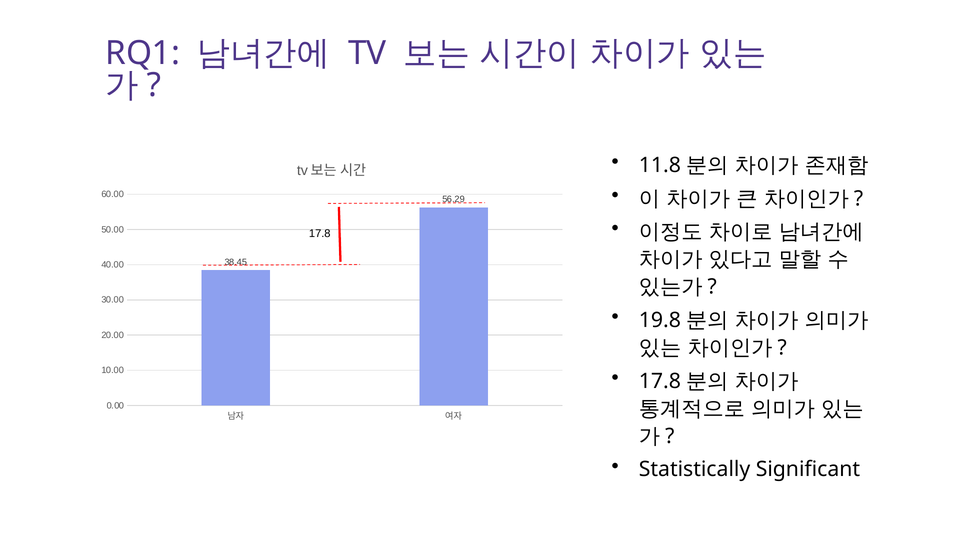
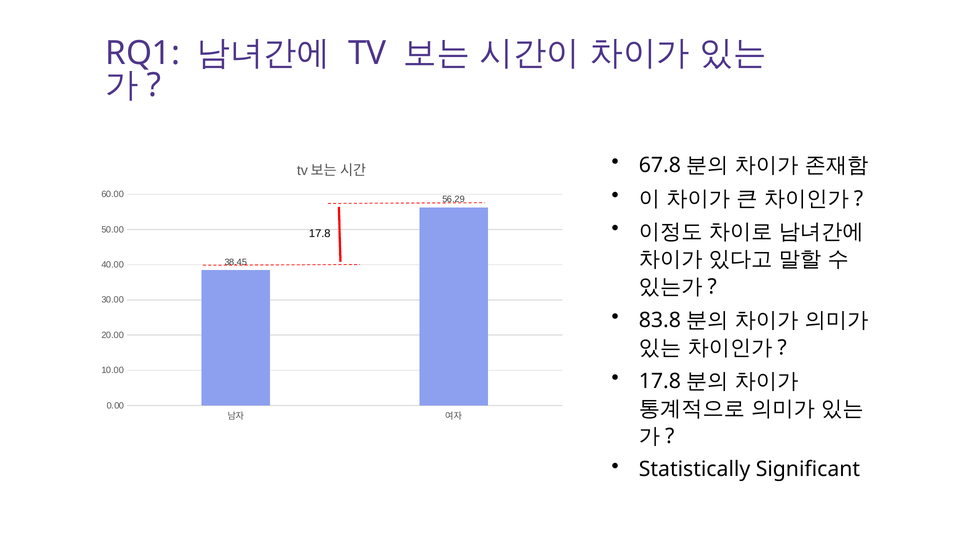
11.8: 11.8 -> 67.8
19.8: 19.8 -> 83.8
